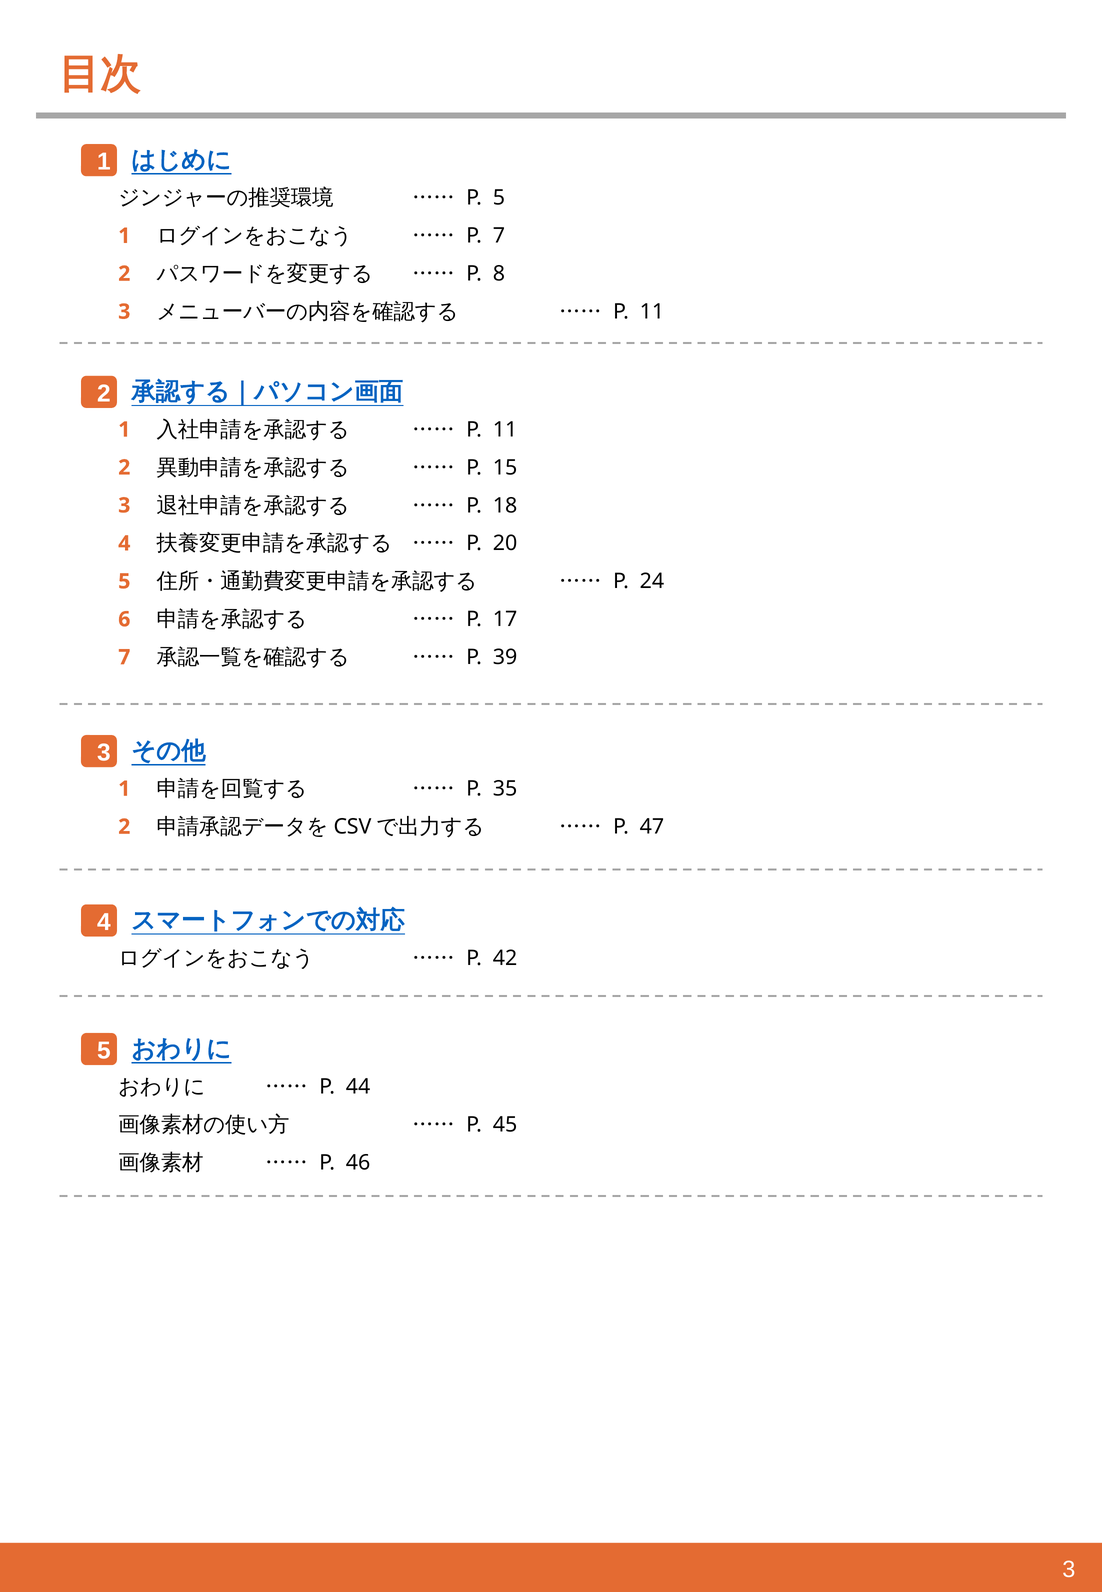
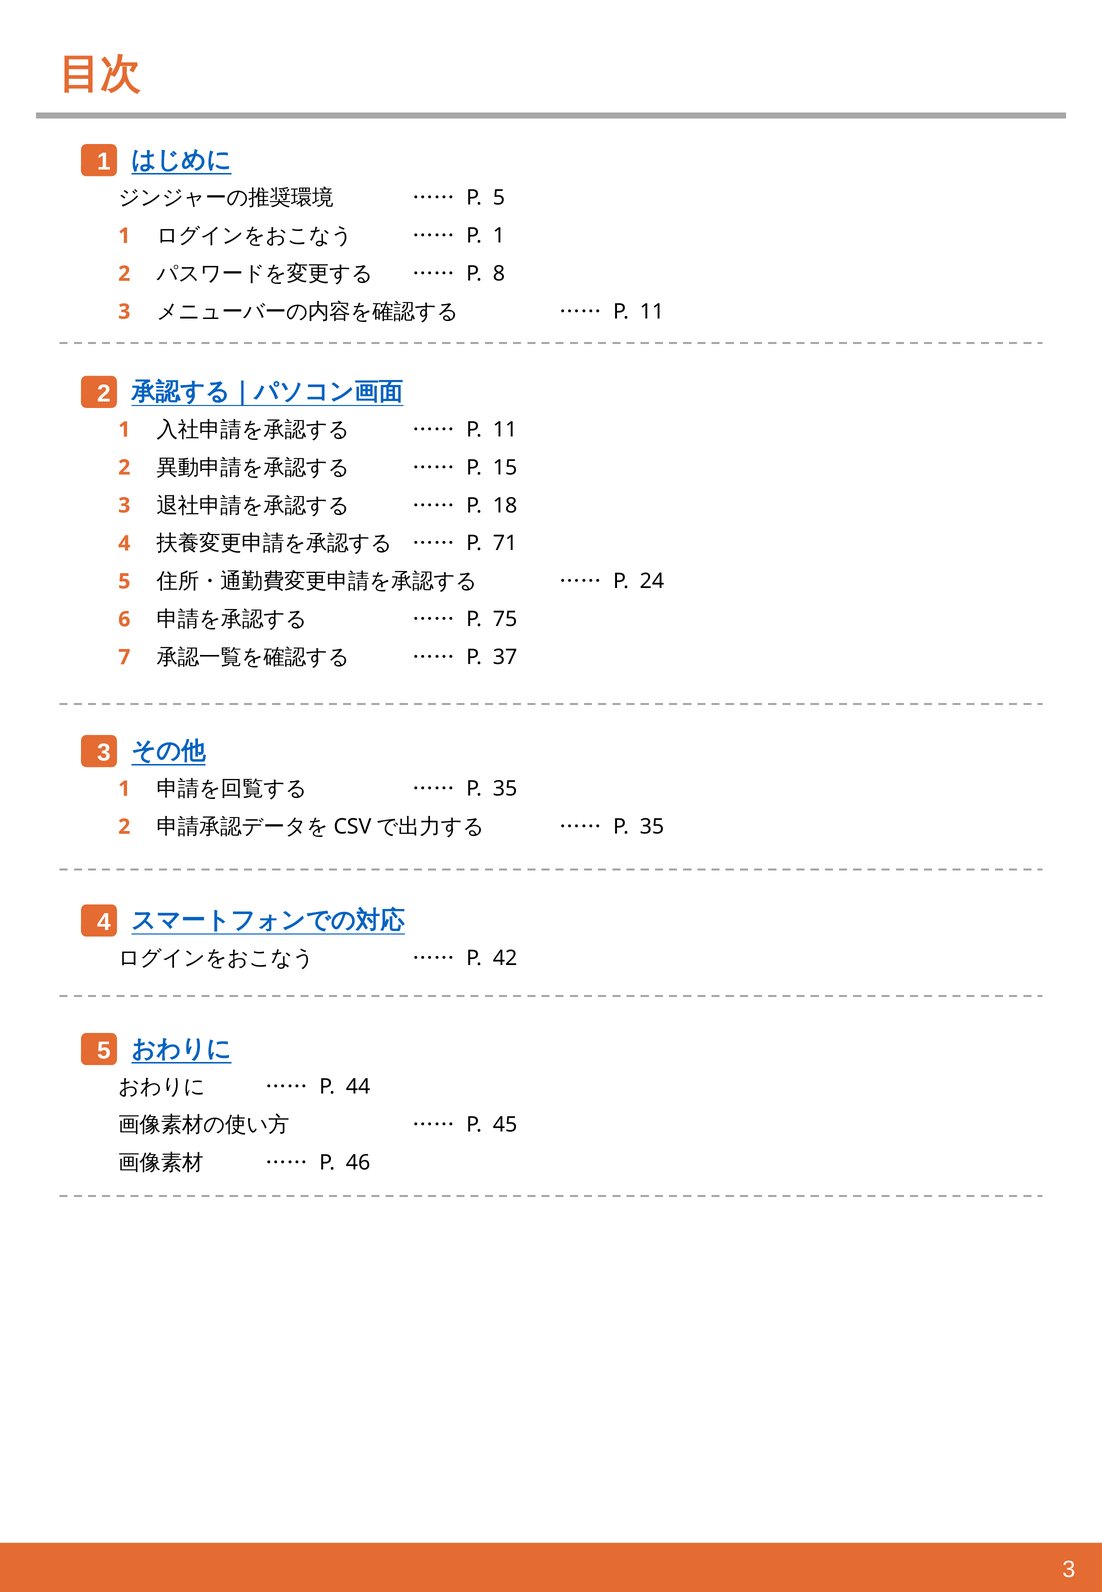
P 7: 7 -> 1
20: 20 -> 71
17: 17 -> 75
39: 39 -> 37
47 at (652, 827): 47 -> 35
